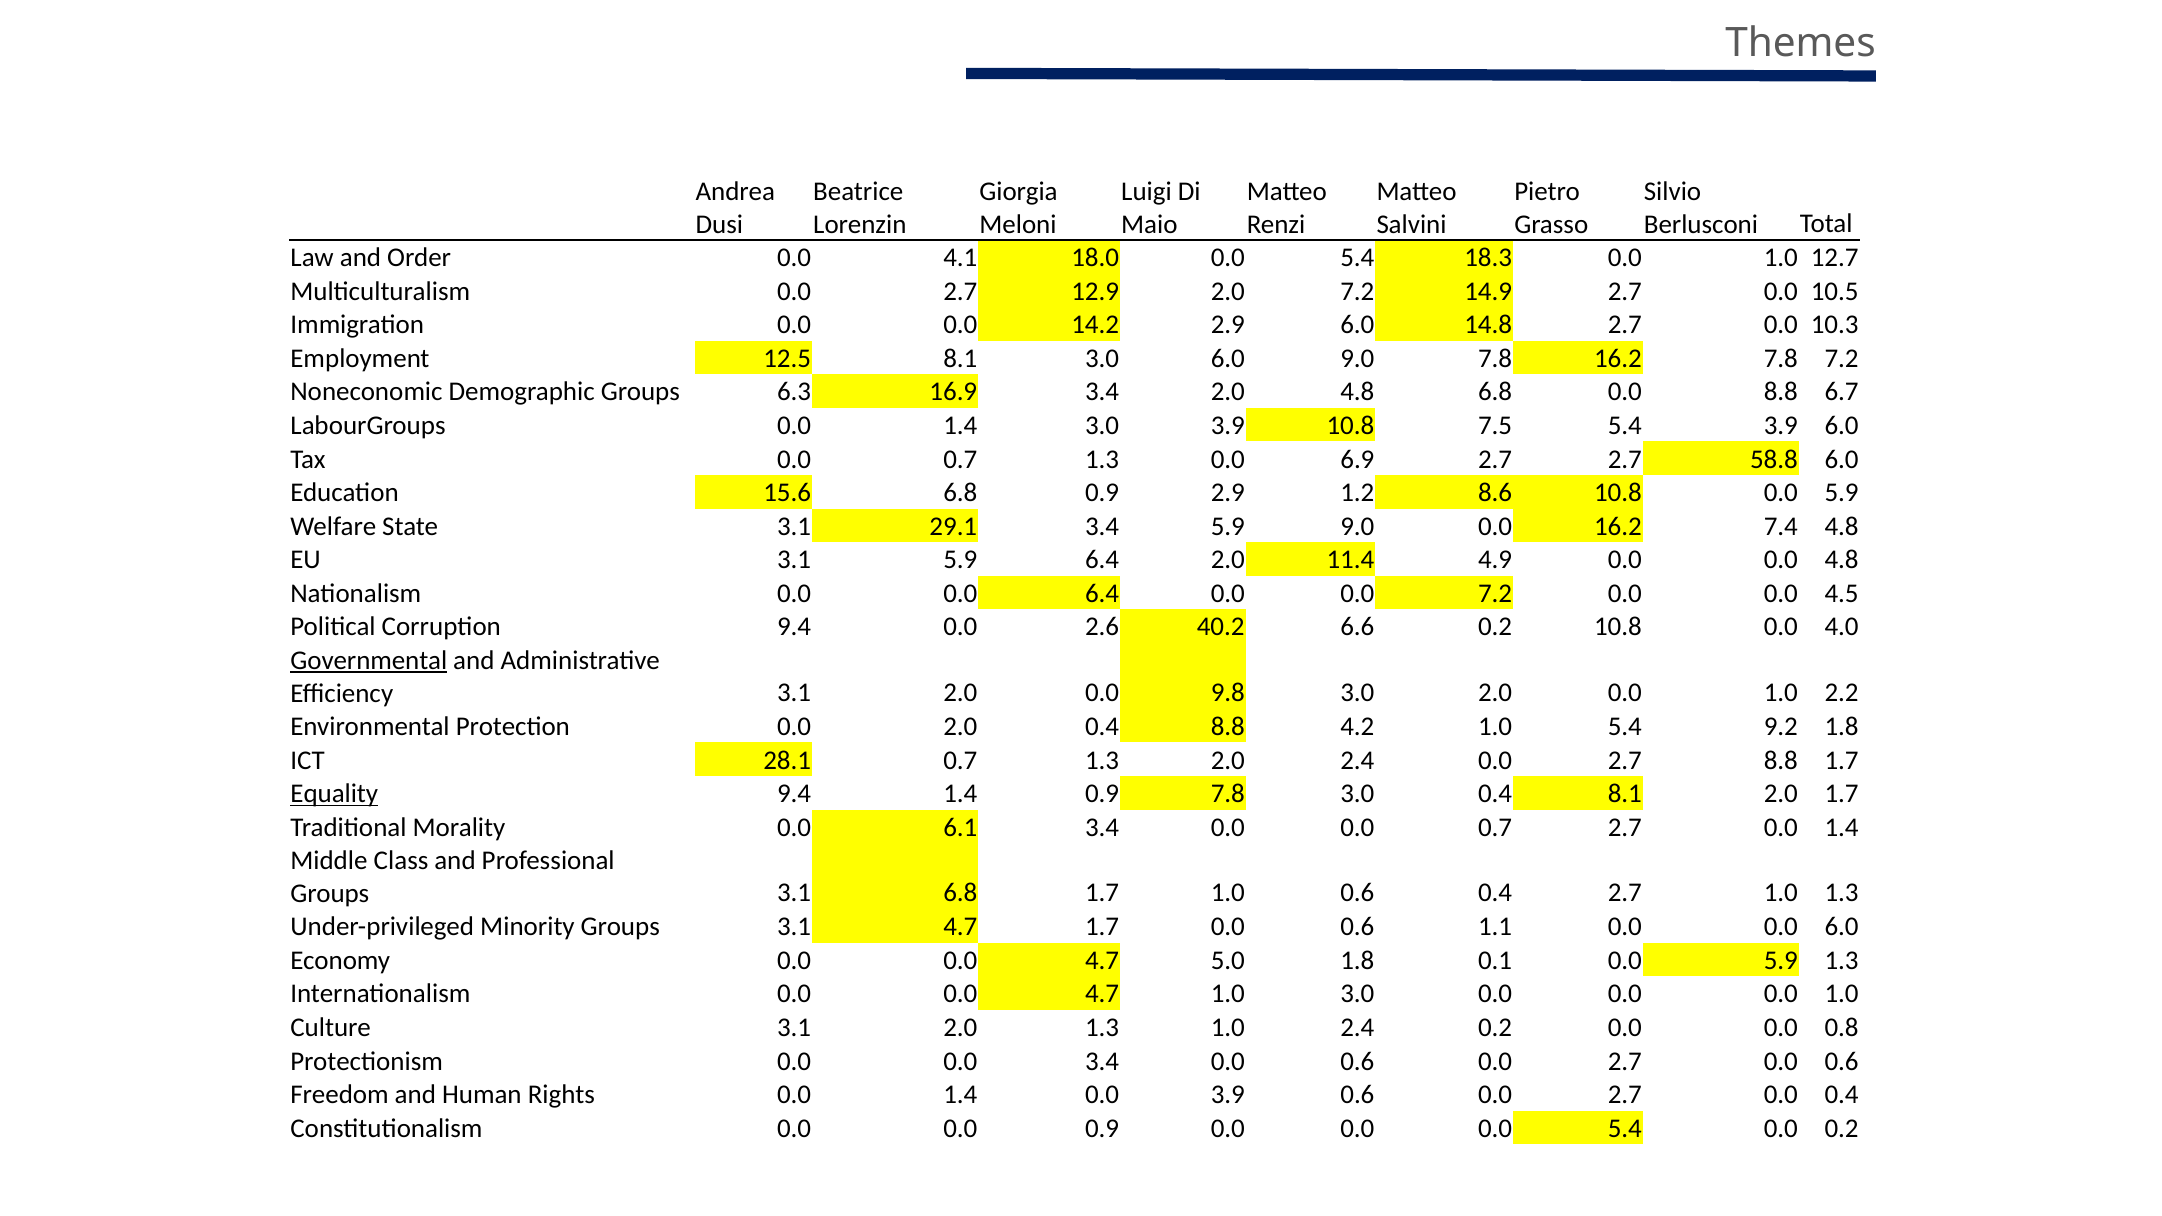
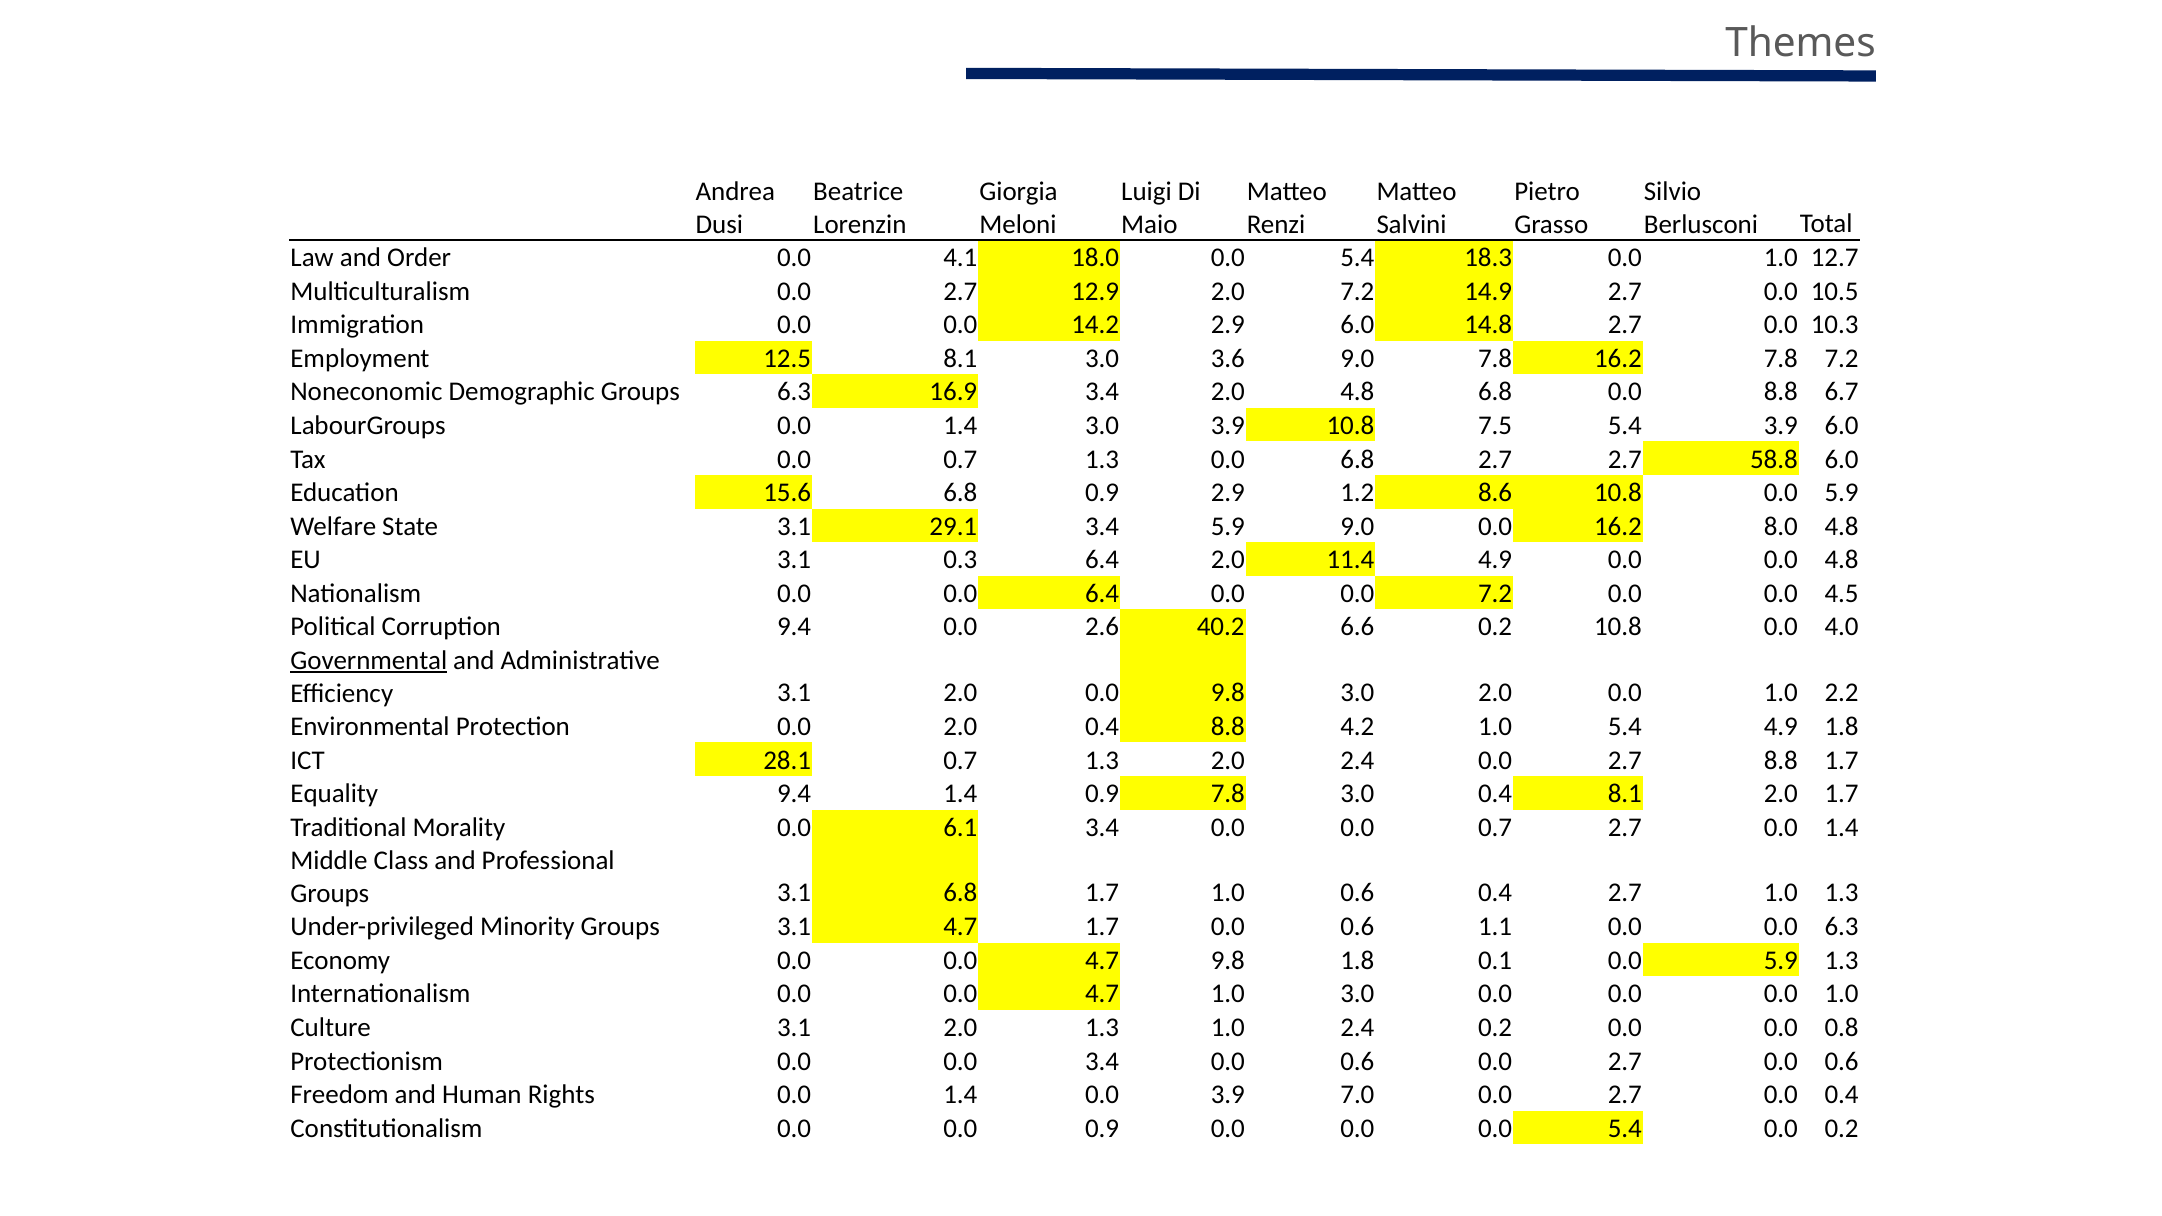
3.0 6.0: 6.0 -> 3.6
0.0 6.9: 6.9 -> 6.8
7.4: 7.4 -> 8.0
3.1 5.9: 5.9 -> 0.3
5.4 9.2: 9.2 -> 4.9
Equality underline: present -> none
0.0 6.0: 6.0 -> 6.3
4.7 5.0: 5.0 -> 9.8
3.9 0.6: 0.6 -> 7.0
